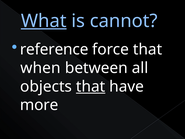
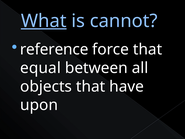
when: when -> equal
that at (91, 86) underline: present -> none
more: more -> upon
